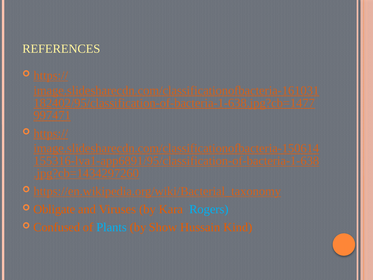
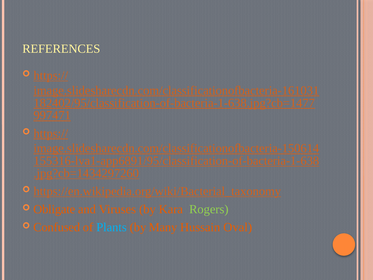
Rogers colour: light blue -> light green
Show: Show -> Many
Kind: Kind -> Oval
